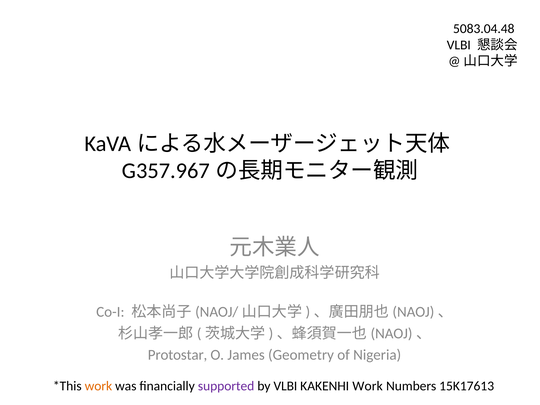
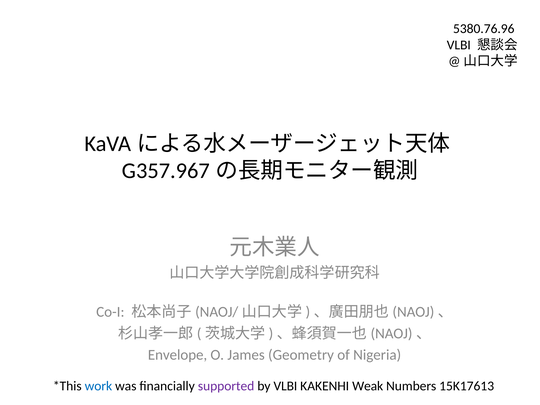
5083.04.48: 5083.04.48 -> 5380.76.96
Protostar: Protostar -> Envelope
work at (98, 386) colour: orange -> blue
KAKENHI Work: Work -> Weak
